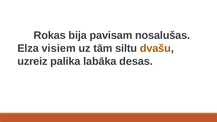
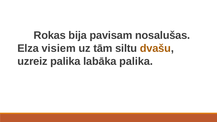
labāka desas: desas -> palika
